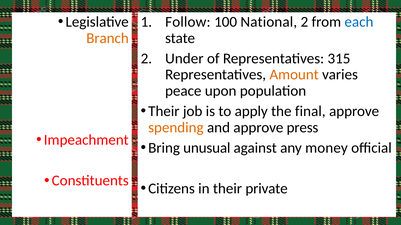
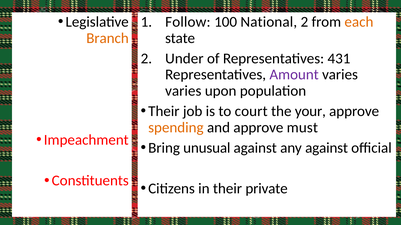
each colour: blue -> orange
315: 315 -> 431
Amount colour: orange -> purple
peace at (183, 91): peace -> varies
apply: apply -> court
final: final -> your
press: press -> must
any money: money -> against
